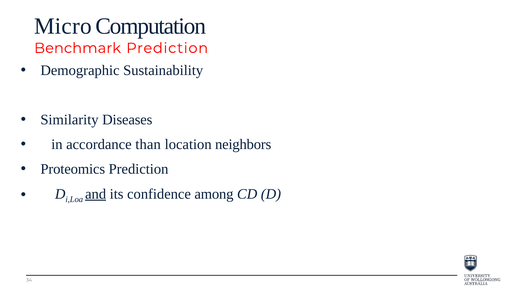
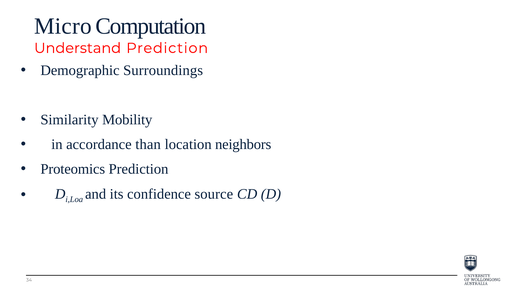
Benchmark: Benchmark -> Understand
Sustainability: Sustainability -> Surroundings
Diseases: Diseases -> Mobility
and underline: present -> none
among: among -> source
